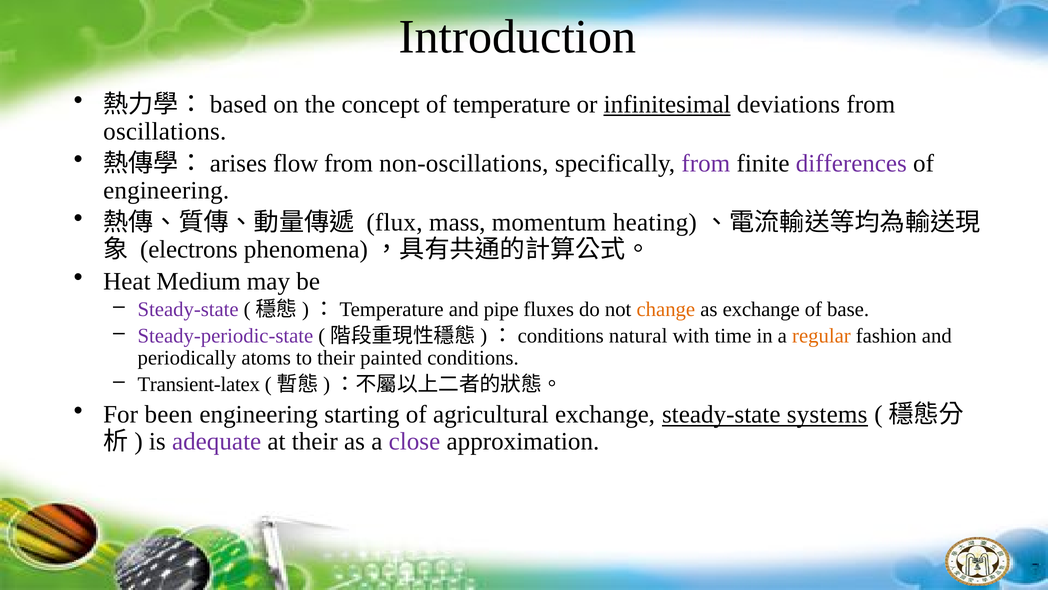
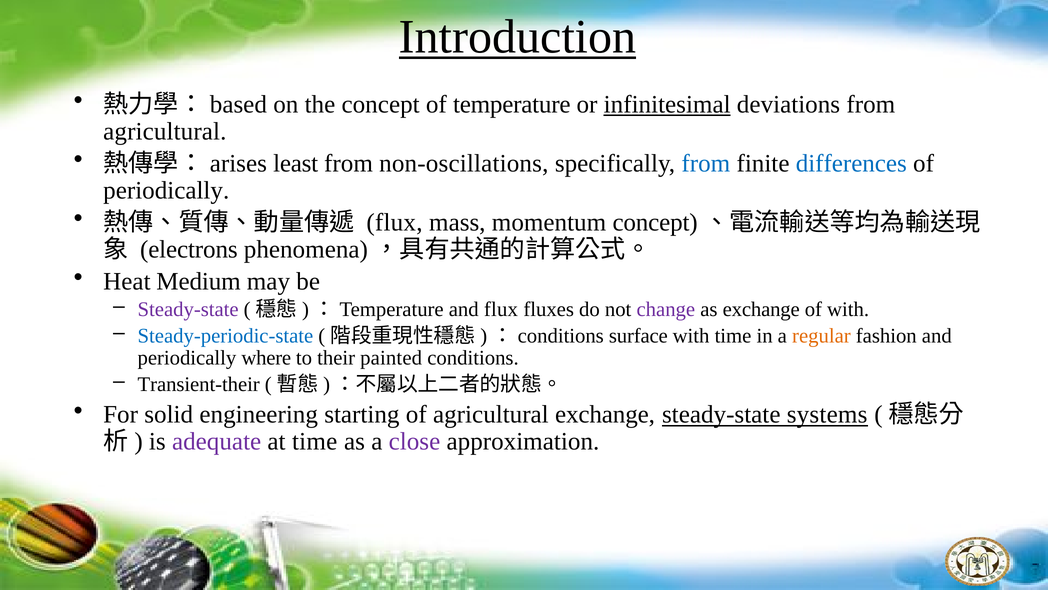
Introduction underline: none -> present
oscillations at (165, 131): oscillations -> agricultural
flow: flow -> least
from at (706, 163) colour: purple -> blue
differences colour: purple -> blue
engineering at (166, 190): engineering -> periodically
momentum heating: heating -> concept
and pipe: pipe -> flux
change colour: orange -> purple
of base: base -> with
Steady-periodic-state colour: purple -> blue
natural: natural -> surface
atoms: atoms -> where
Transient-latex: Transient-latex -> Transient-their
been: been -> solid
at their: their -> time
